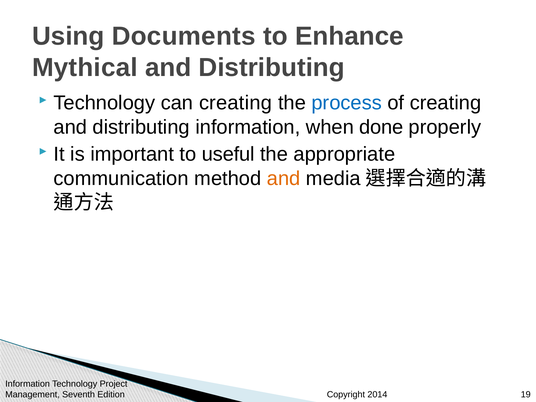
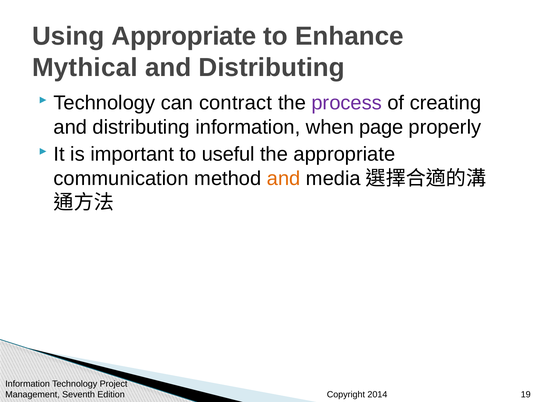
Using Documents: Documents -> Appropriate
can creating: creating -> contract
process colour: blue -> purple
done: done -> page
